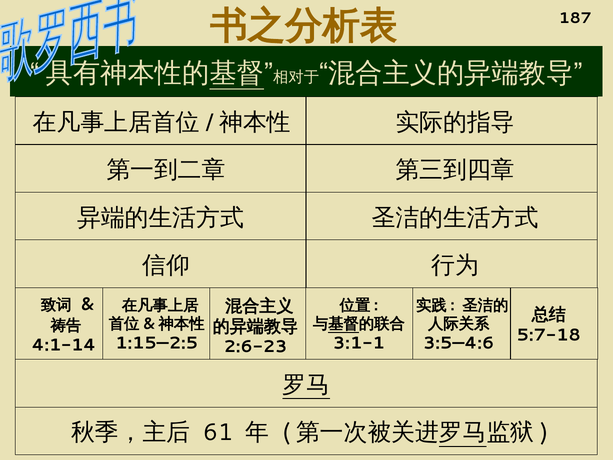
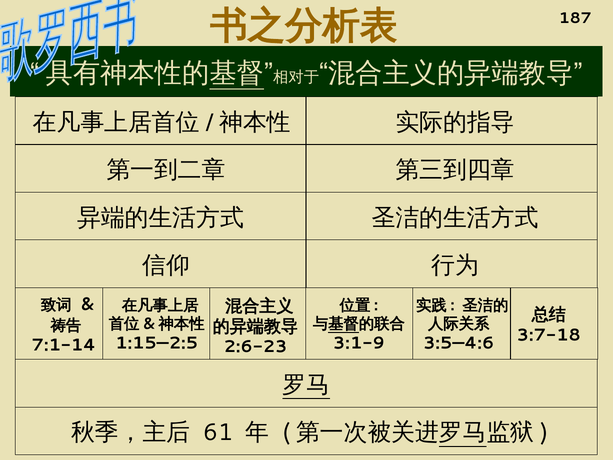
5:7-18: 5:7-18 -> 3:7-18
3:1-1: 3:1-1 -> 3:1-9
4:1-14: 4:1-14 -> 7:1-14
